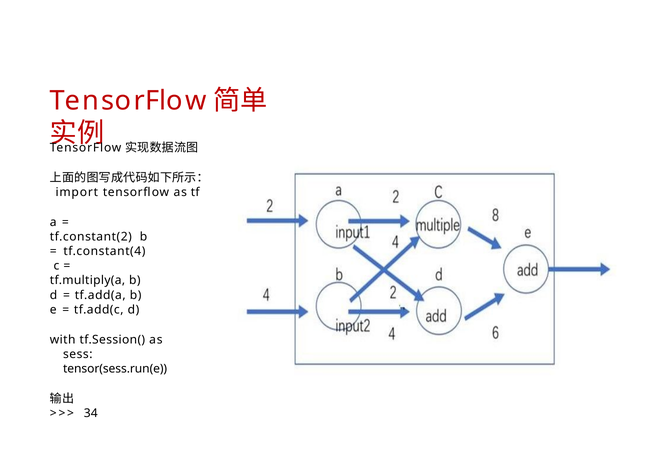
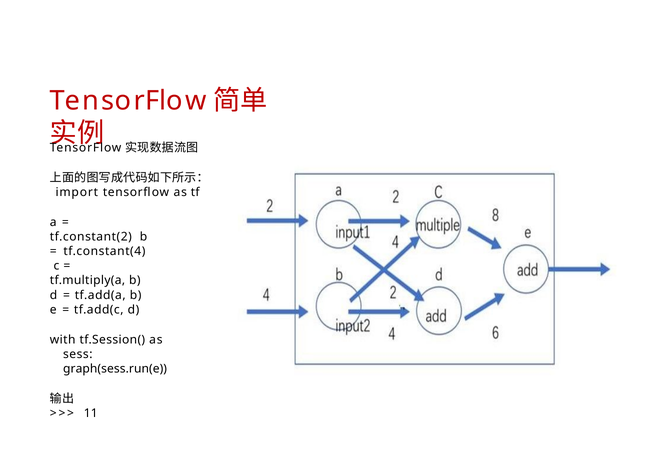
tensor(sess.run(e: tensor(sess.run(e -> graph(sess.run(e
34: 34 -> 11
